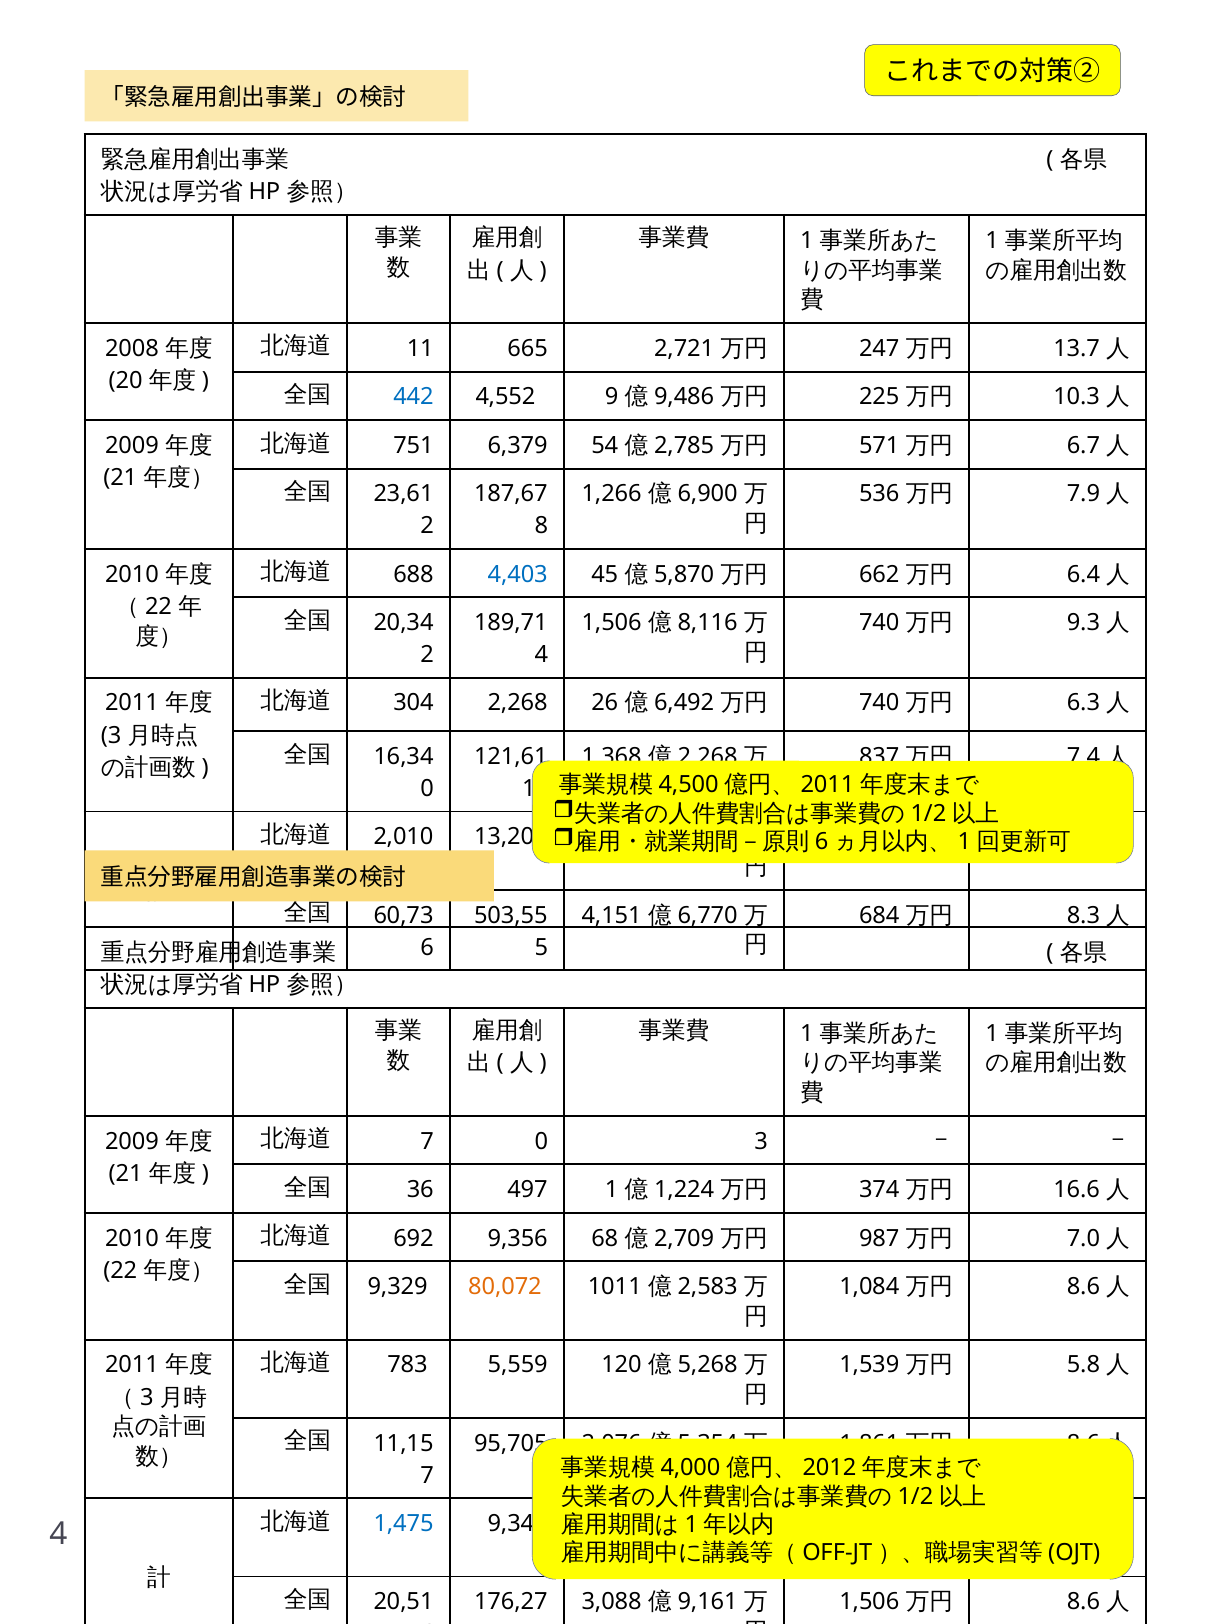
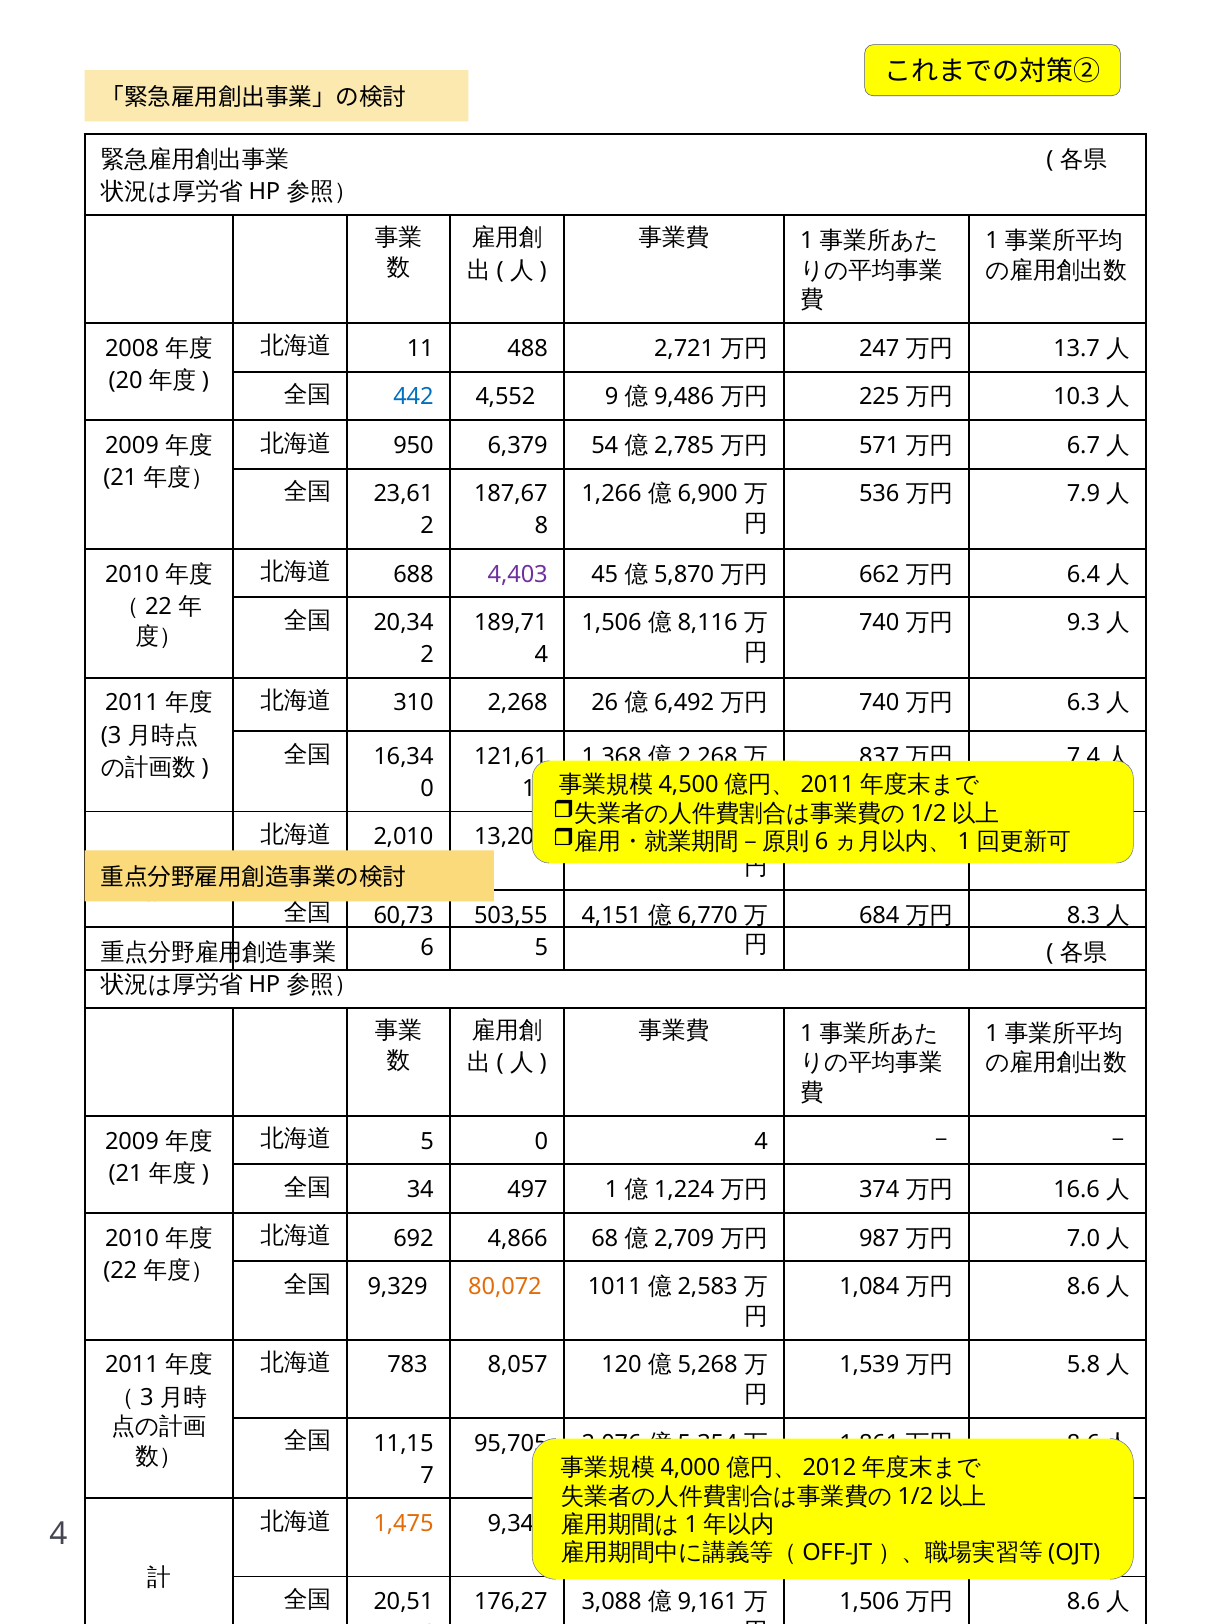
665: 665 -> 488
751: 751 -> 950
4,403 colour: blue -> purple
304: 304 -> 310
7 at (427, 1141): 7 -> 5
0 3: 3 -> 4
36: 36 -> 34
9,356: 9,356 -> 4,866
5,559: 5,559 -> 8,057
1,475 colour: blue -> orange
